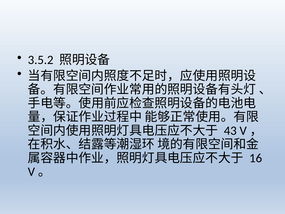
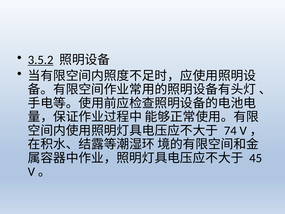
3.5.2 underline: none -> present
43: 43 -> 74
16: 16 -> 45
